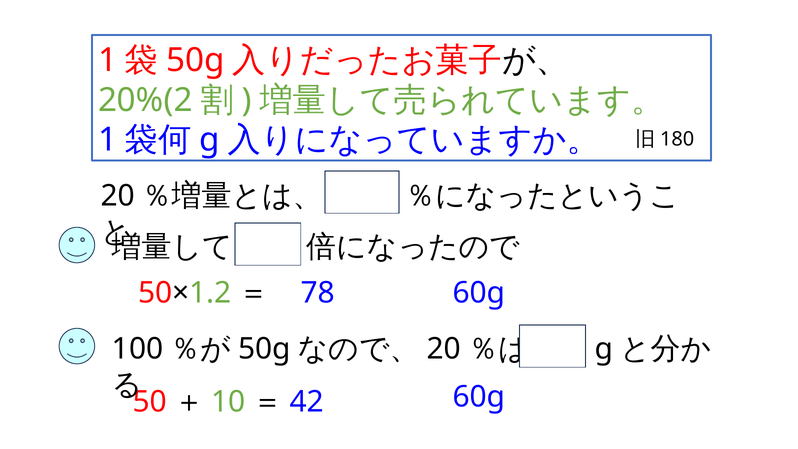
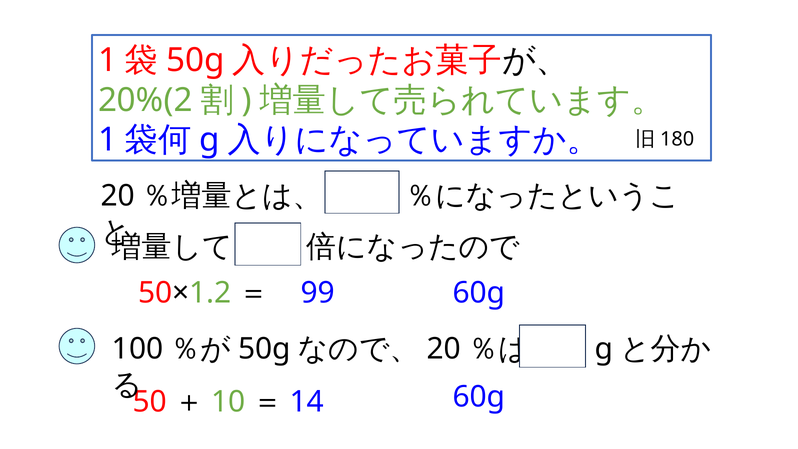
78: 78 -> 99
42: 42 -> 14
